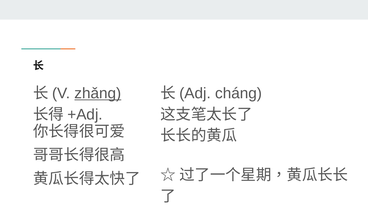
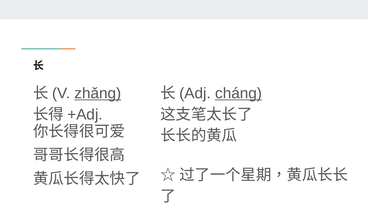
cháng underline: none -> present
